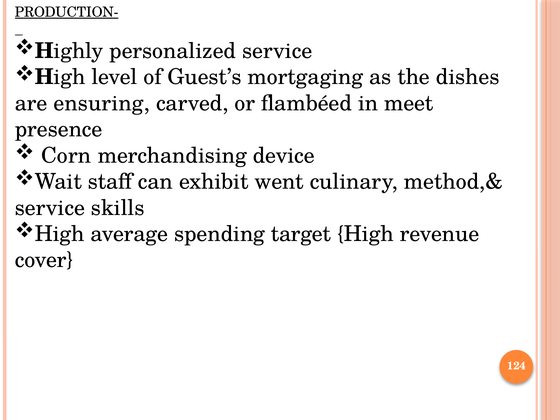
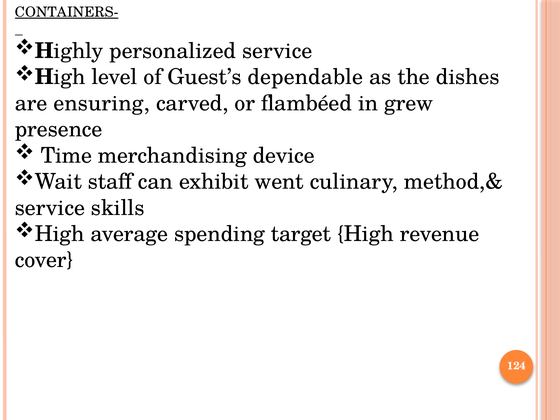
PRODUCTION-: PRODUCTION- -> CONTAINERS-
mortgaging: mortgaging -> dependable
meet: meet -> grew
Corn: Corn -> Time
